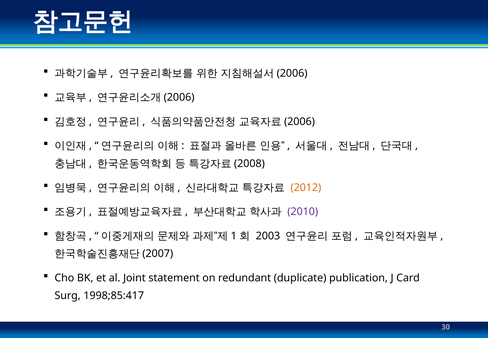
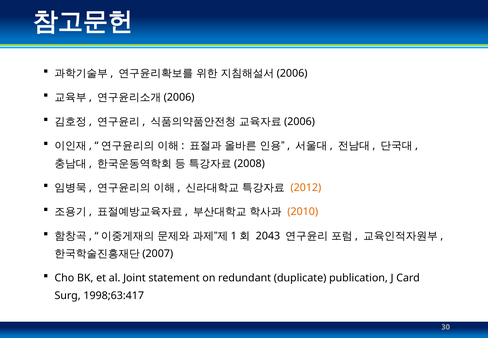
2010 colour: purple -> orange
2003: 2003 -> 2043
1998;85:417: 1998;85:417 -> 1998;63:417
